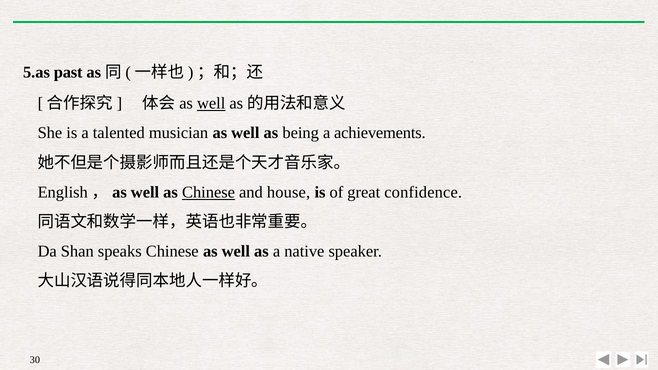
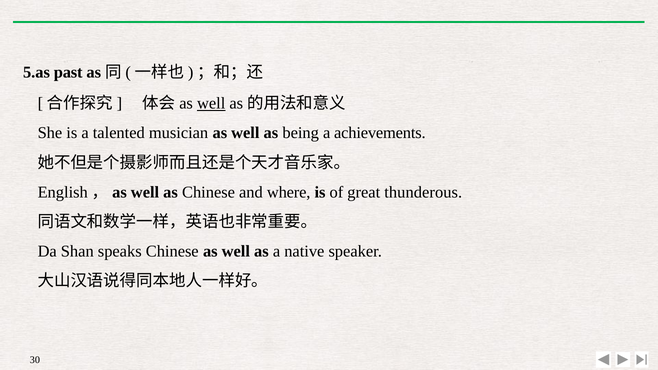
Chinese at (209, 192) underline: present -> none
house: house -> where
confidence: confidence -> thunderous
